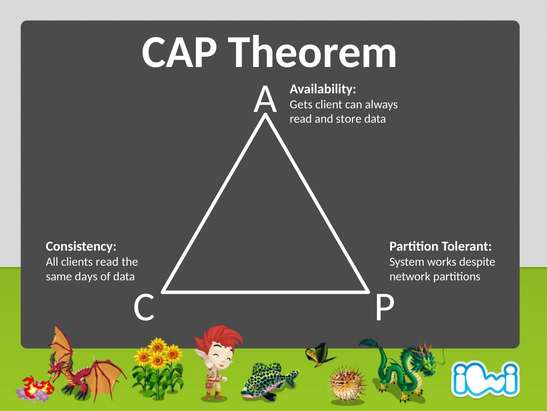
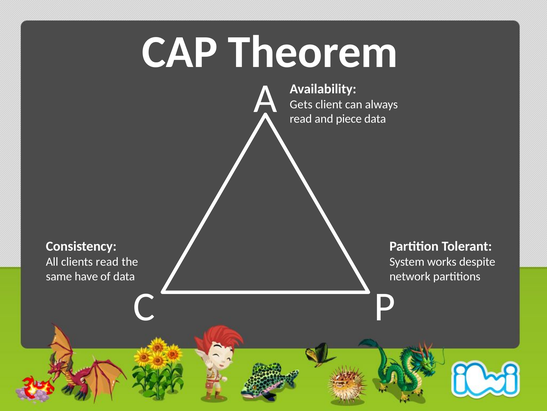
store: store -> piece
days: days -> have
